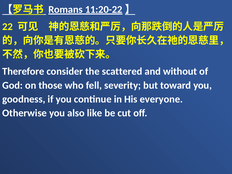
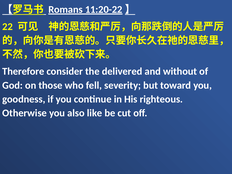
scattered: scattered -> delivered
everyone: everyone -> righteous
